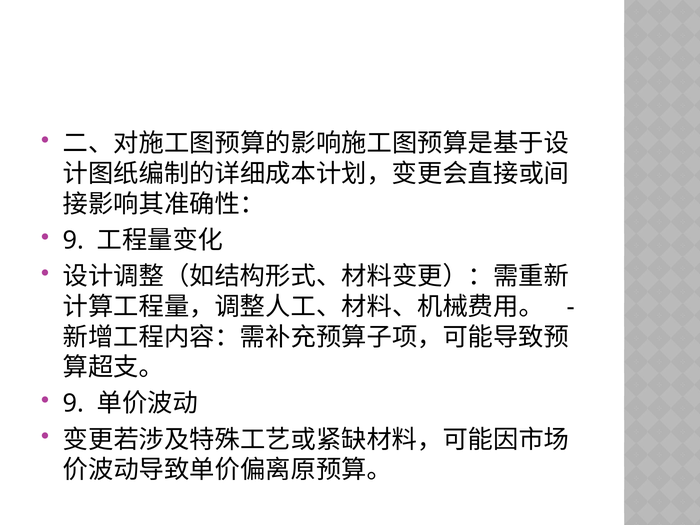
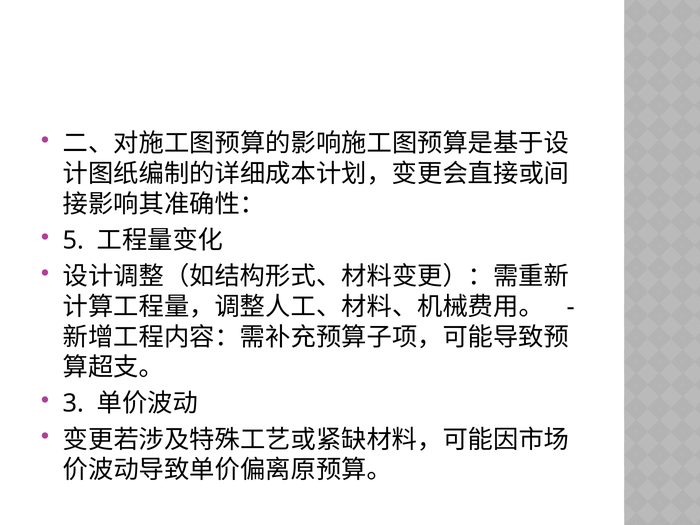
9 at (74, 240): 9 -> 5
9 at (74, 404): 9 -> 3
